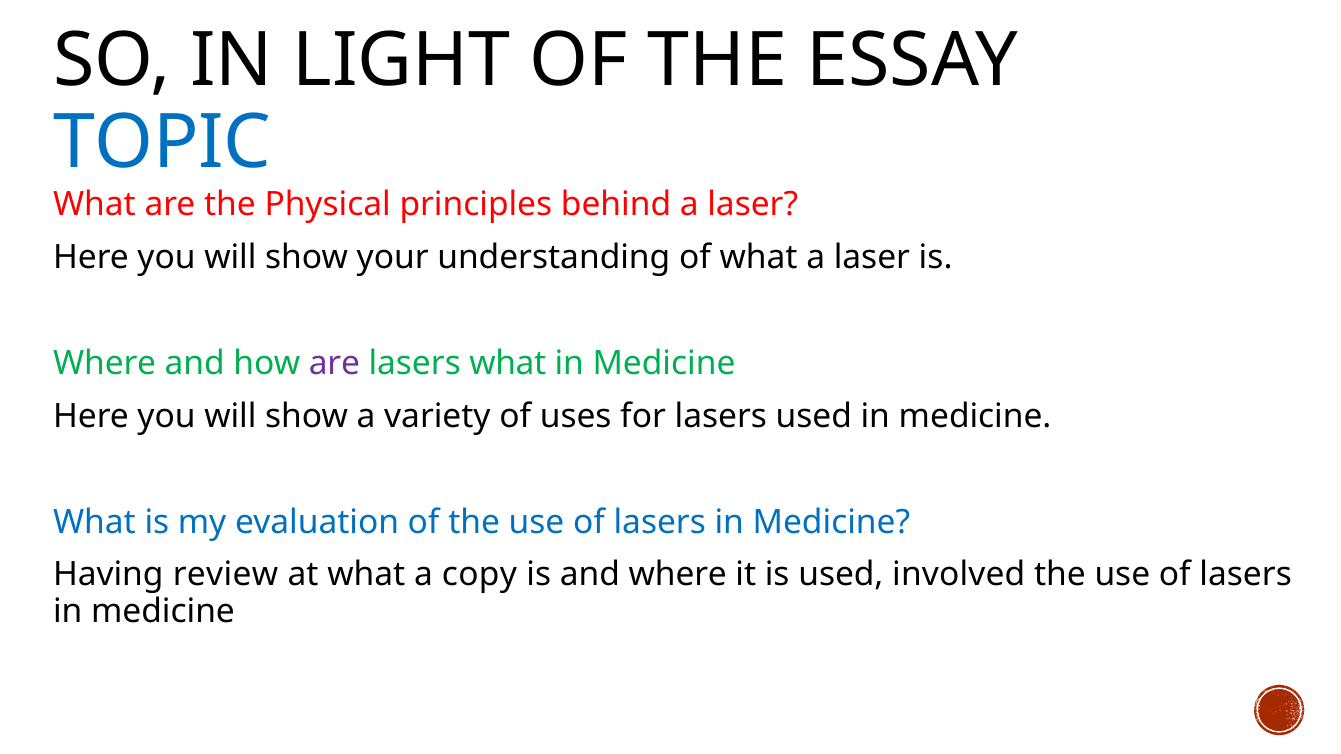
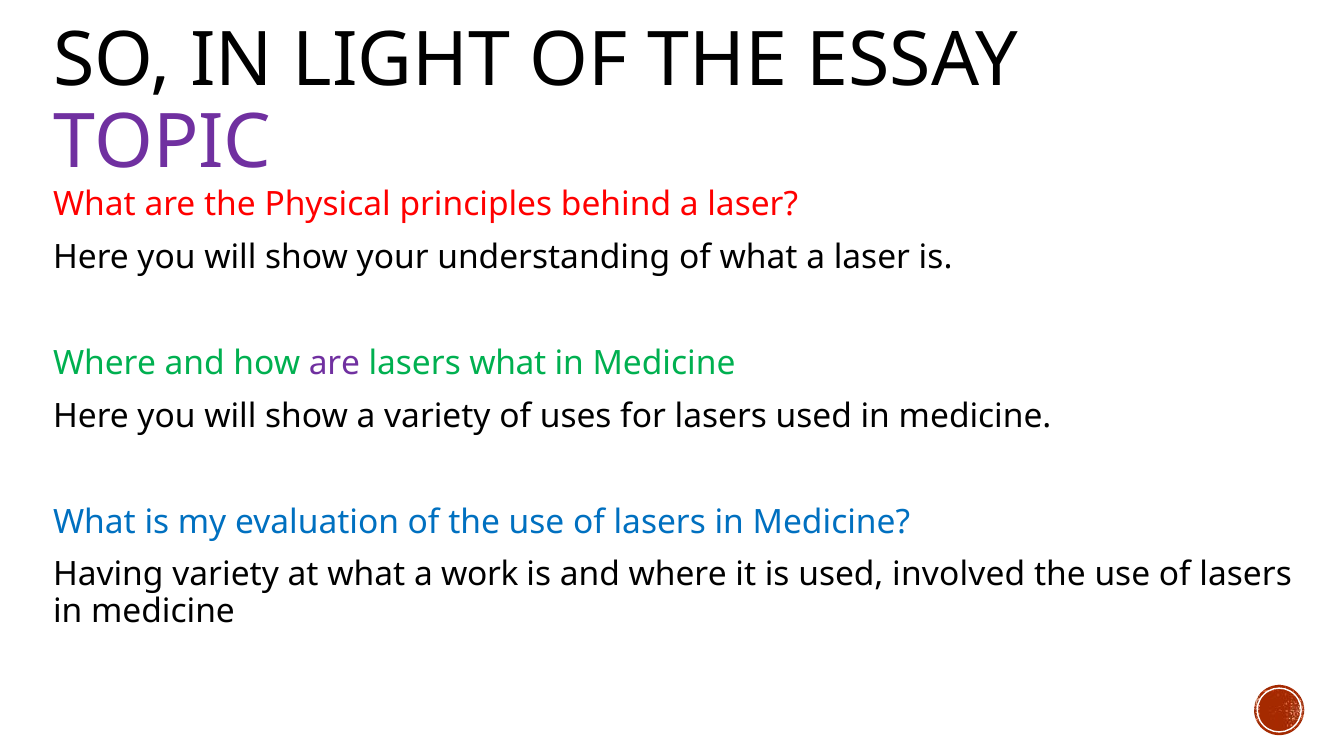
TOPIC colour: blue -> purple
Having review: review -> variety
copy: copy -> work
